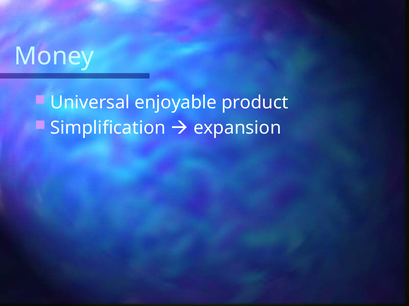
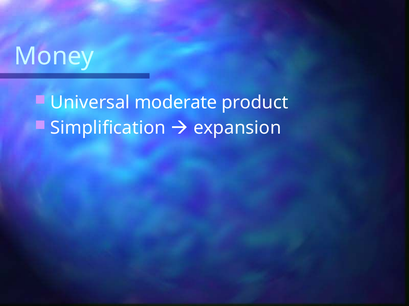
enjoyable: enjoyable -> moderate
